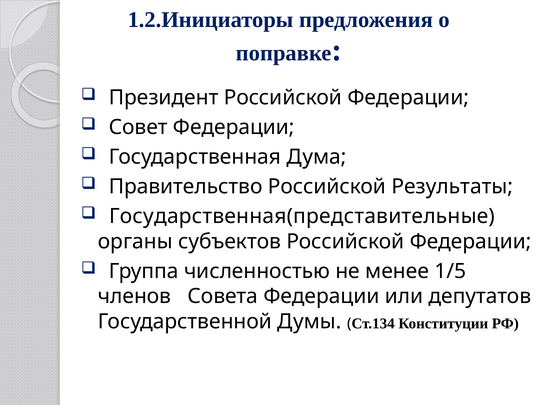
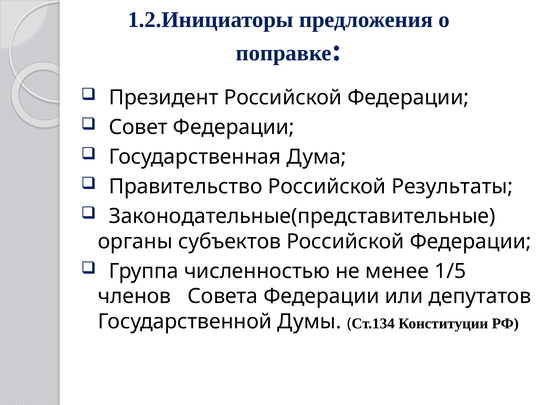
Государственная(представительные: Государственная(представительные -> Законодательные(представительные
